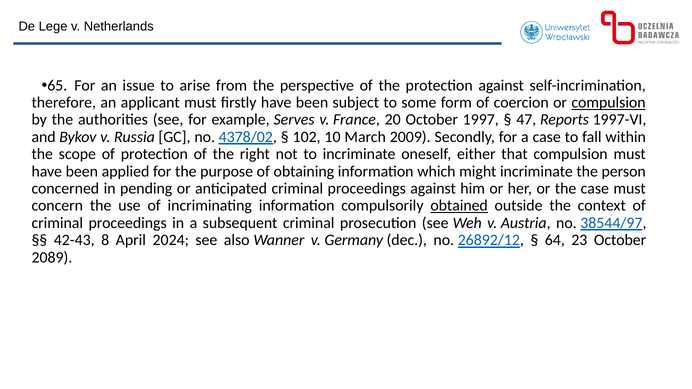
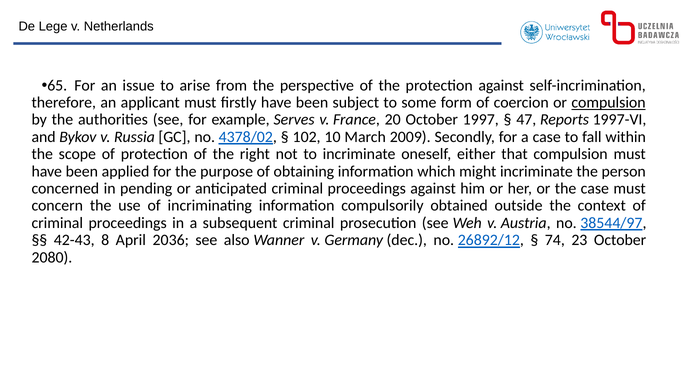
obtained underline: present -> none
2024: 2024 -> 2036
64: 64 -> 74
2089: 2089 -> 2080
